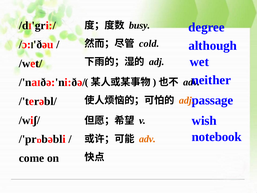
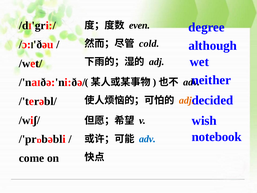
busy: busy -> even
passage: passage -> decided
adv at (147, 139) colour: orange -> blue
